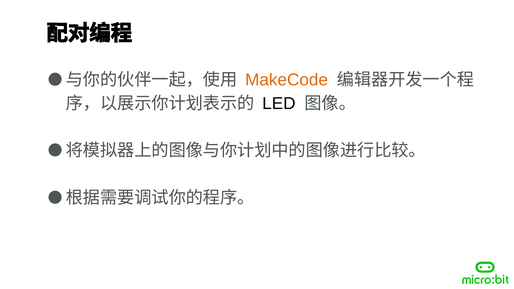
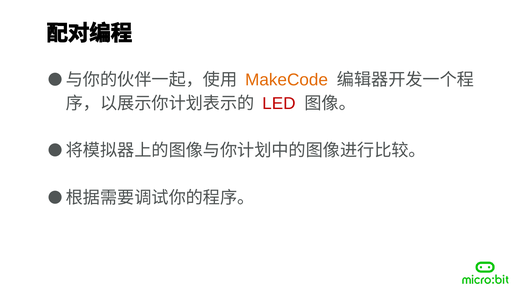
LED colour: black -> red
